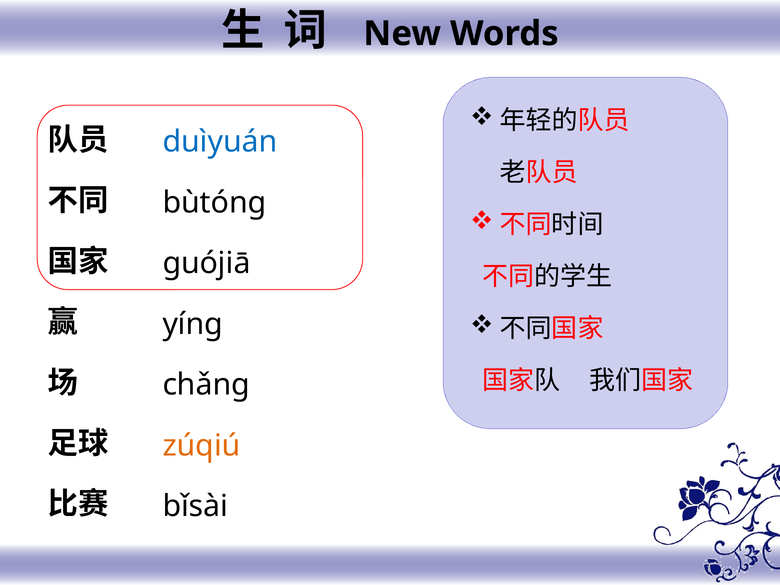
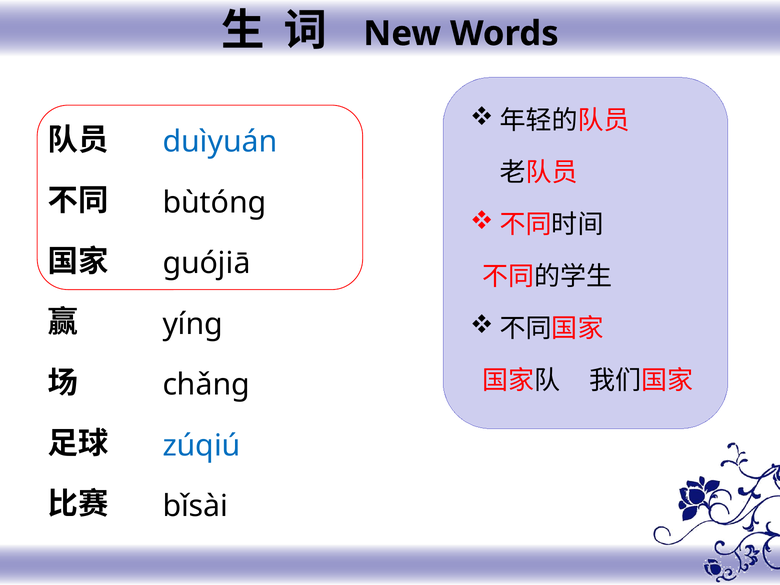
zúqiú colour: orange -> blue
